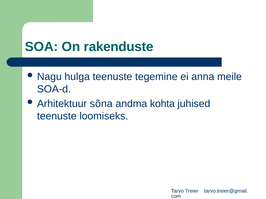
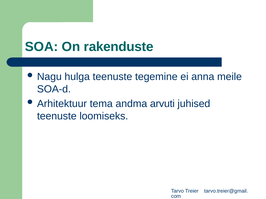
sõna: sõna -> tema
kohta: kohta -> arvuti
